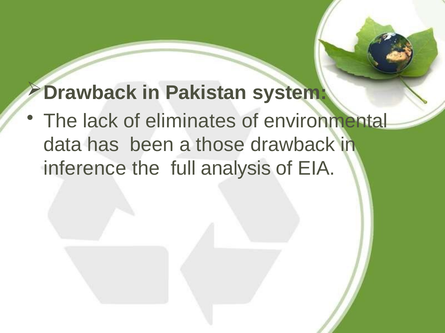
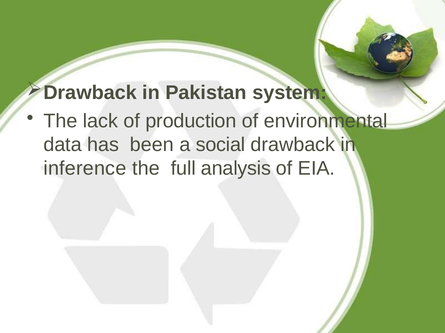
eliminates: eliminates -> production
those: those -> social
